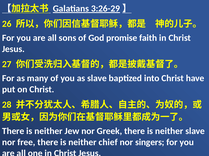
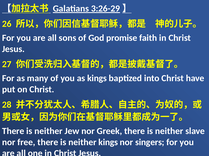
as slave: slave -> kings
neither chief: chief -> kings
